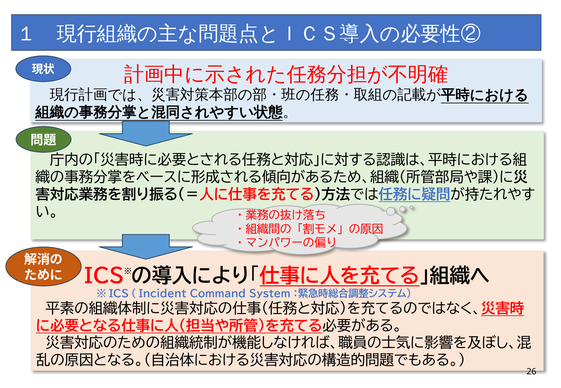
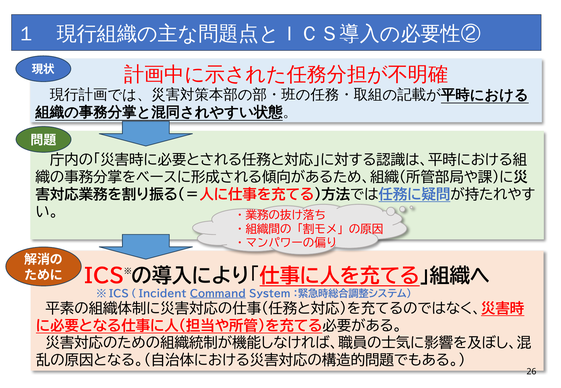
Command underline: none -> present
